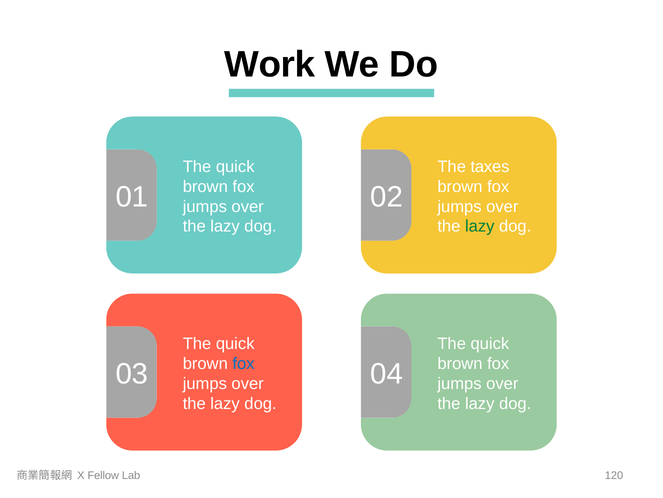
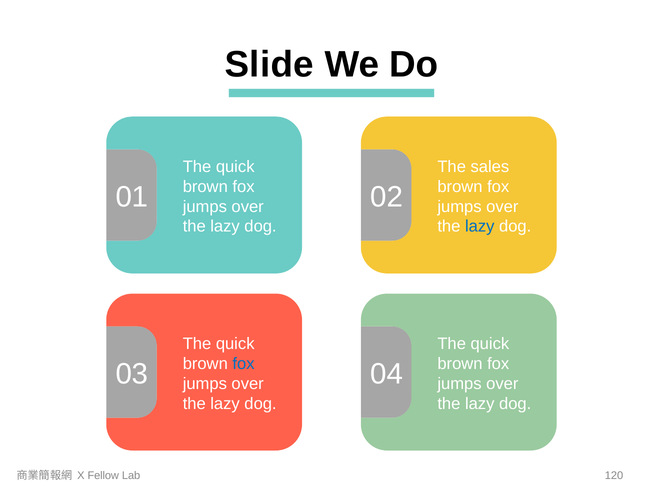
Work: Work -> Slide
taxes: taxes -> sales
lazy at (480, 226) colour: green -> blue
